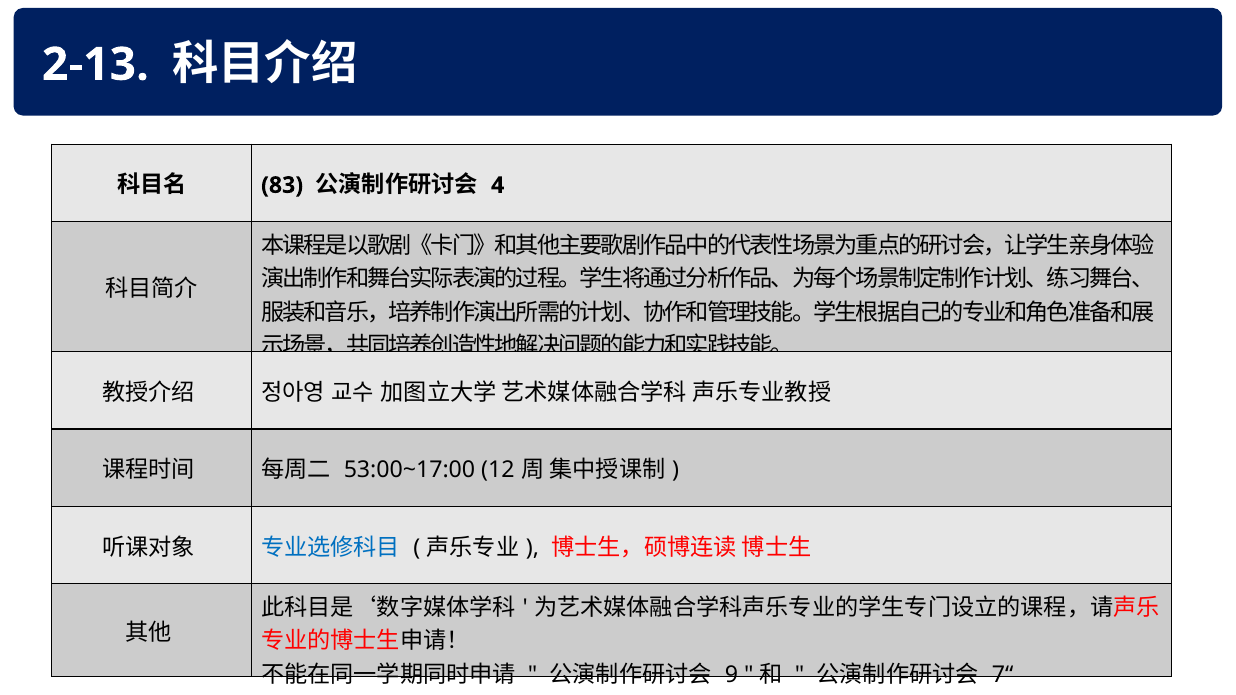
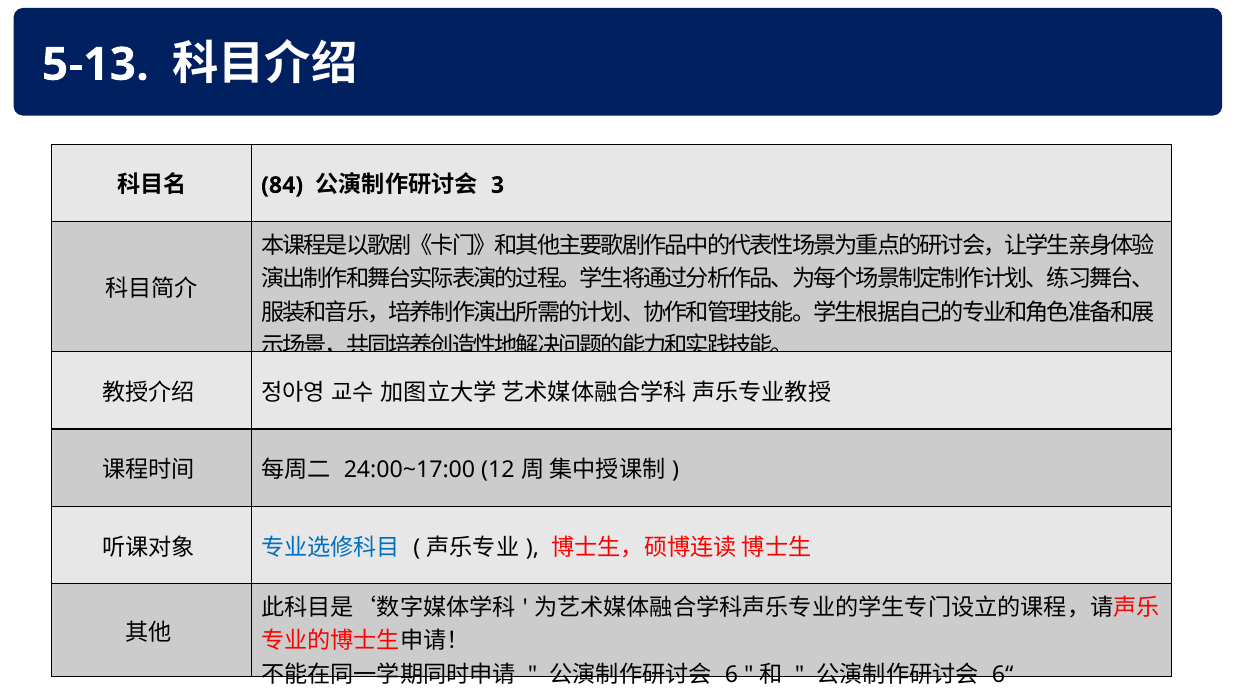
2-13: 2-13 -> 5-13
83: 83 -> 84
4: 4 -> 3
53:00~17:00: 53:00~17:00 -> 24:00~17:00
9: 9 -> 6
7“: 7“ -> 6“
